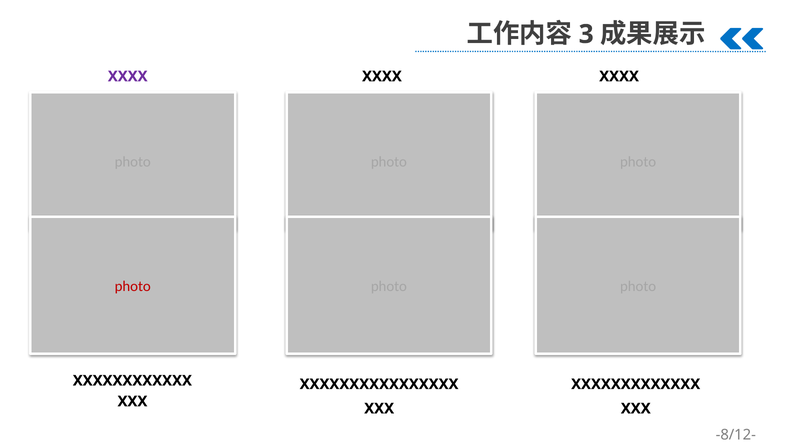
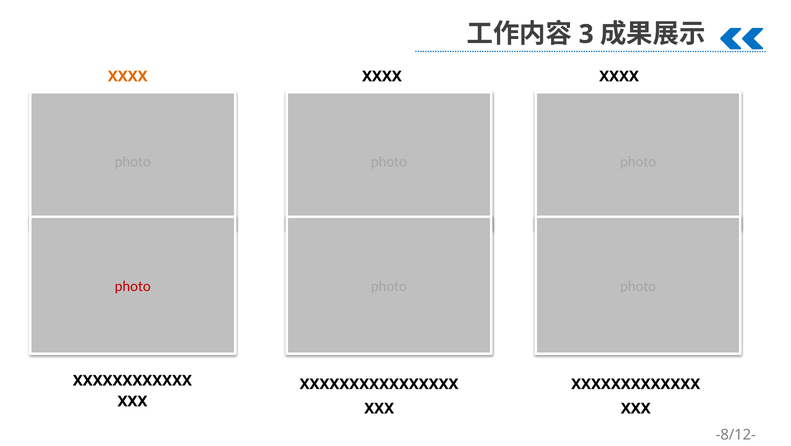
XXXX at (128, 76) colour: purple -> orange
